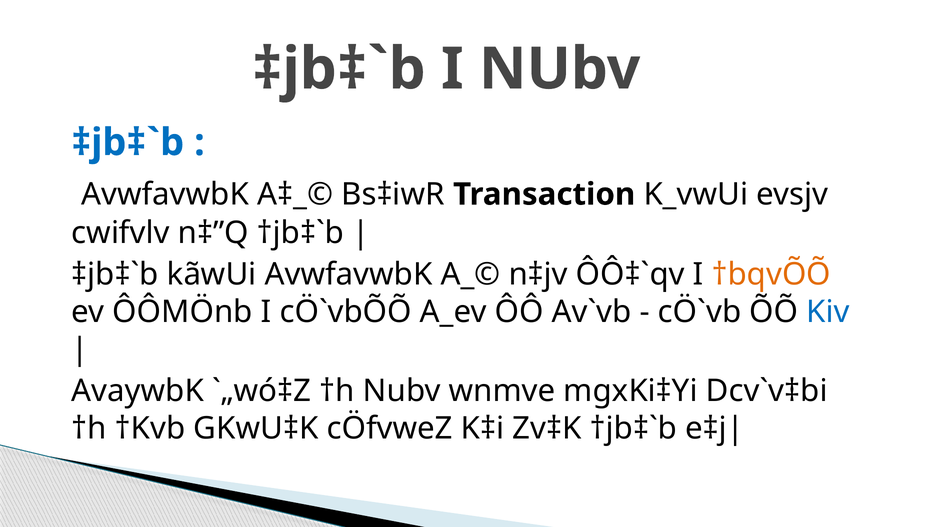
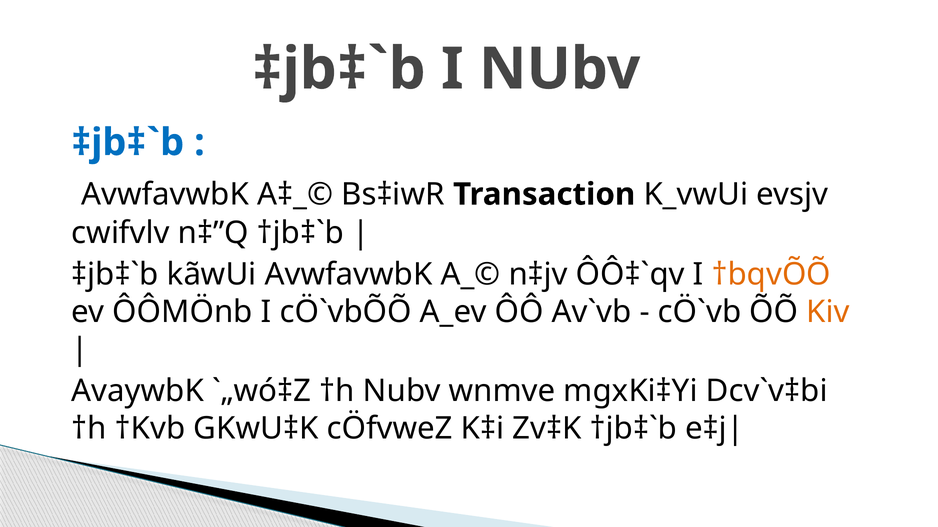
Kiv colour: blue -> orange
